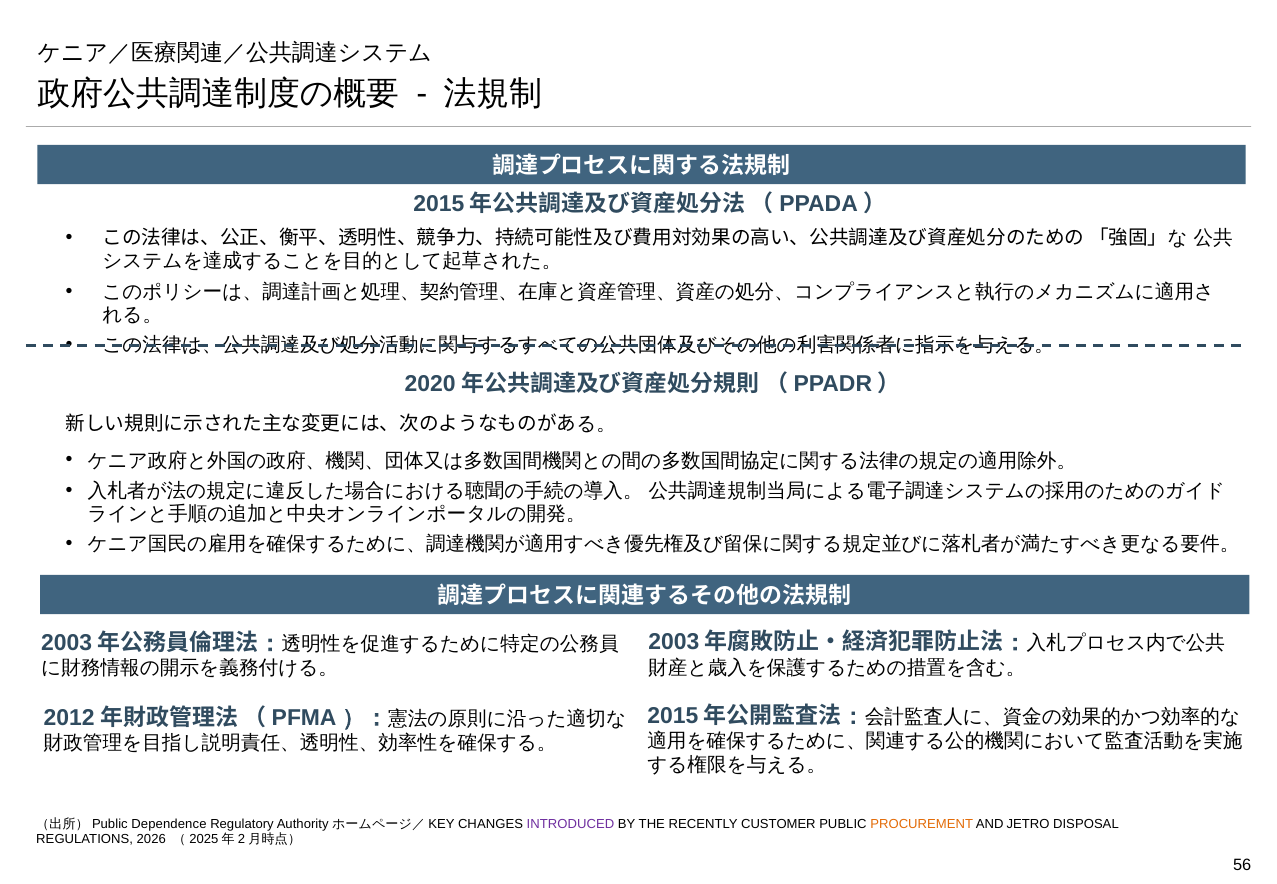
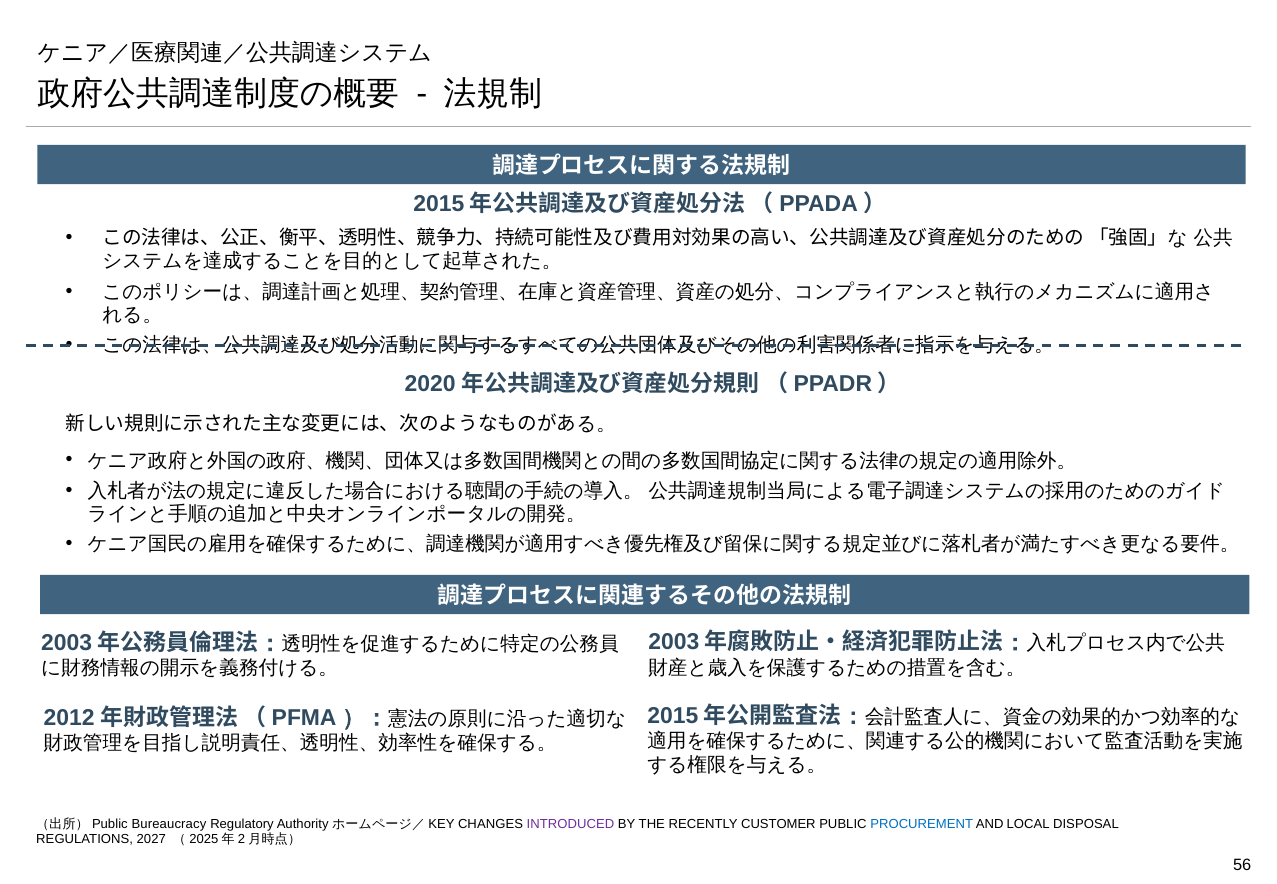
Dependence: Dependence -> Bureaucracy
PROCUREMENT colour: orange -> blue
JETRO: JETRO -> LOCAL
2026: 2026 -> 2027
